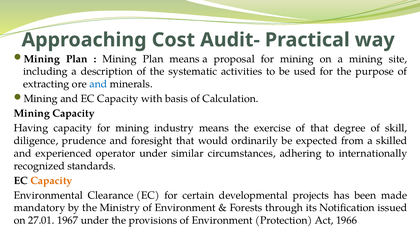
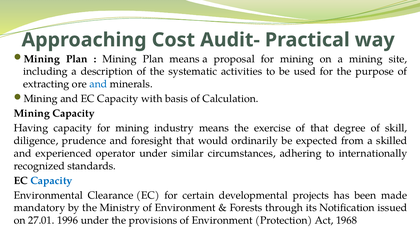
Capacity at (51, 181) colour: orange -> blue
1967: 1967 -> 1996
1966: 1966 -> 1968
